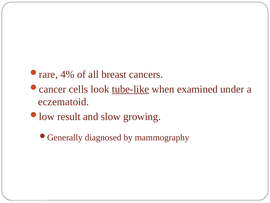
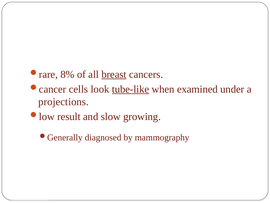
4%: 4% -> 8%
breast underline: none -> present
eczematoid: eczematoid -> projections
